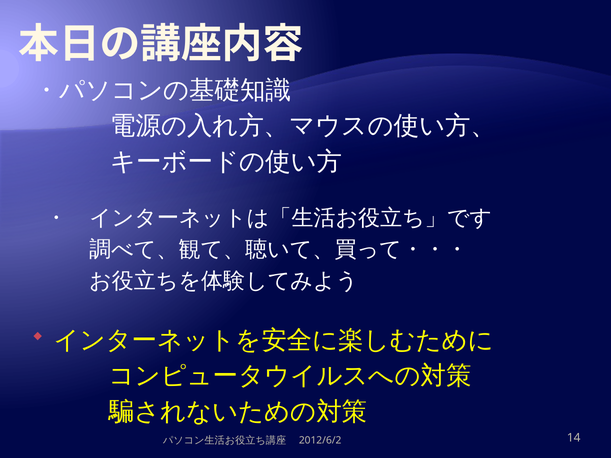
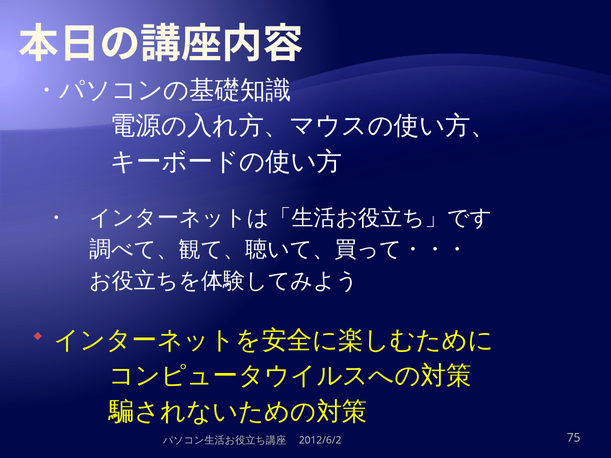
14: 14 -> 75
